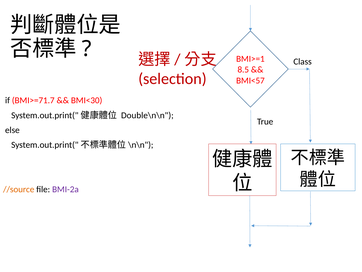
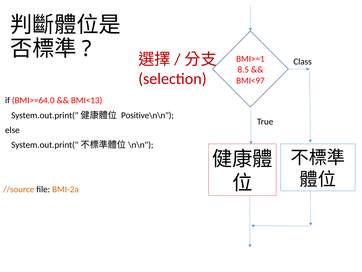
BMI<57: BMI<57 -> BMI<97
BMI>=71.7: BMI>=71.7 -> BMI>=64.0
BMI<30: BMI<30 -> BMI<13
Double\n\n: Double\n\n -> Positive\n\n
BMI-2a colour: purple -> orange
